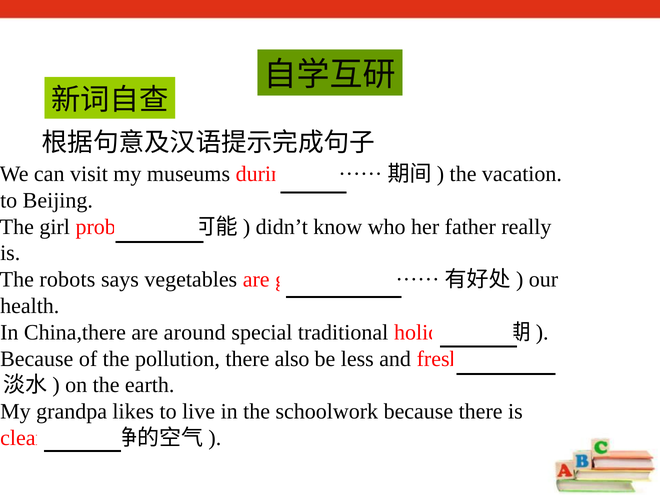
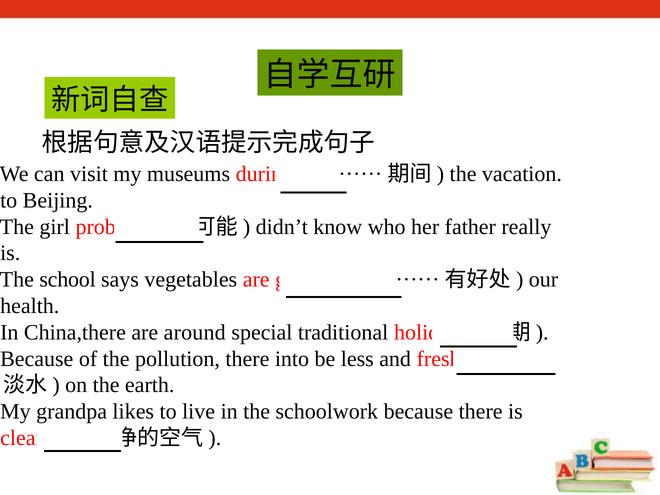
robots: robots -> school
also: also -> into
